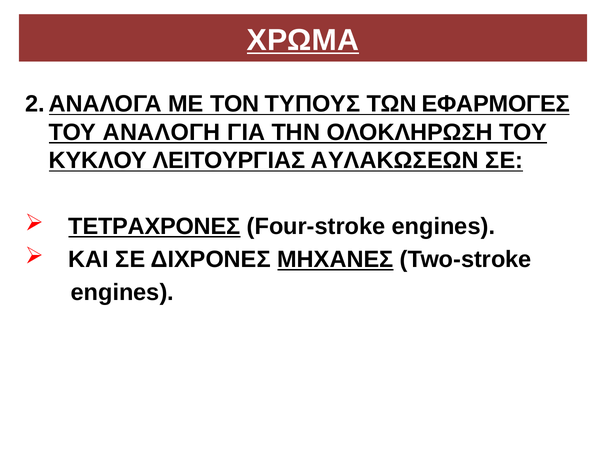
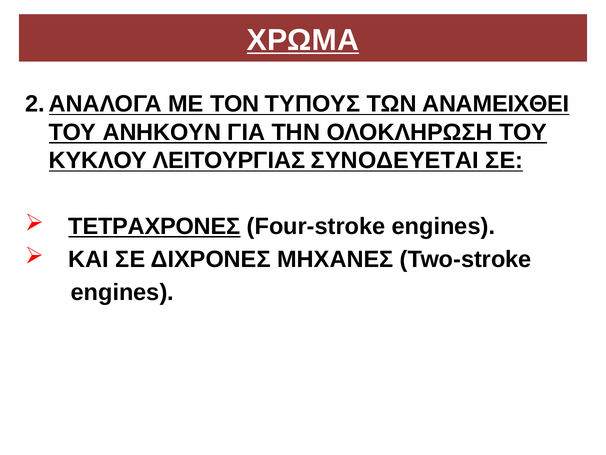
ΕΦΑΡΜΟΓΕΣ: ΕΦΑΡΜΟΓΕΣ -> ΑΝΑΜΕΙΧΘΕΙ
ΑΝΑΛΟΓΗ: ΑΝΑΛΟΓΗ -> ΑΝΗΚΟΥΝ
ΑΥΛΑΚΩΣΕΩΝ: ΑΥΛΑΚΩΣΕΩΝ -> ΣΥΝΟΔΕΥΕΤΑΙ
ΜΗΧΑΝΕΣ underline: present -> none
